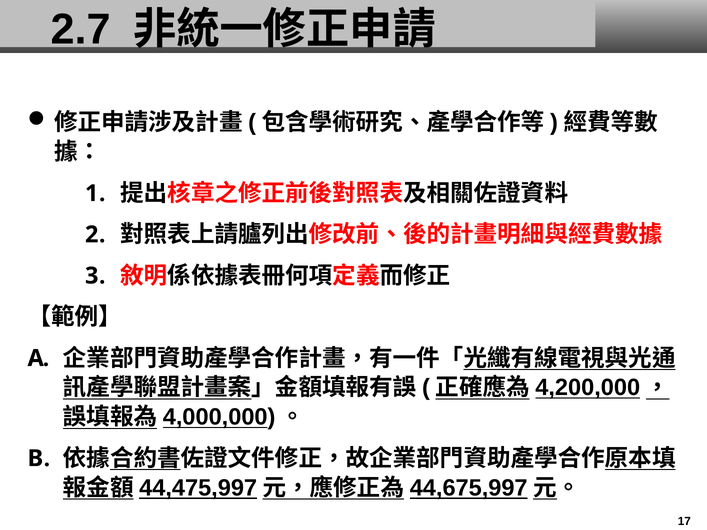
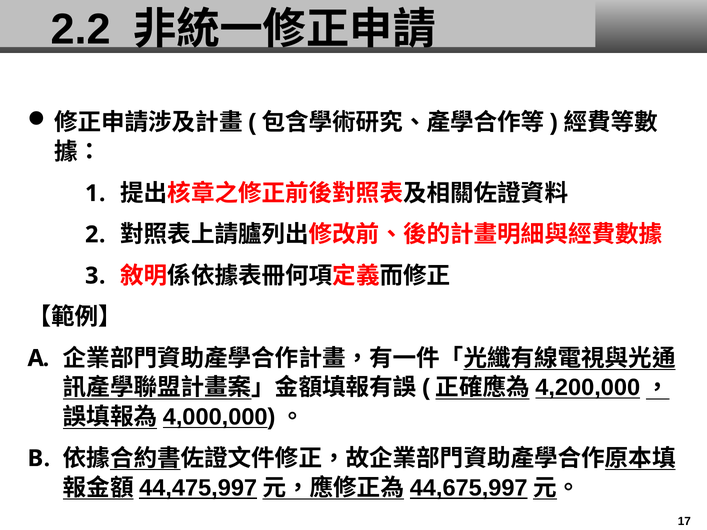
2.7: 2.7 -> 2.2
